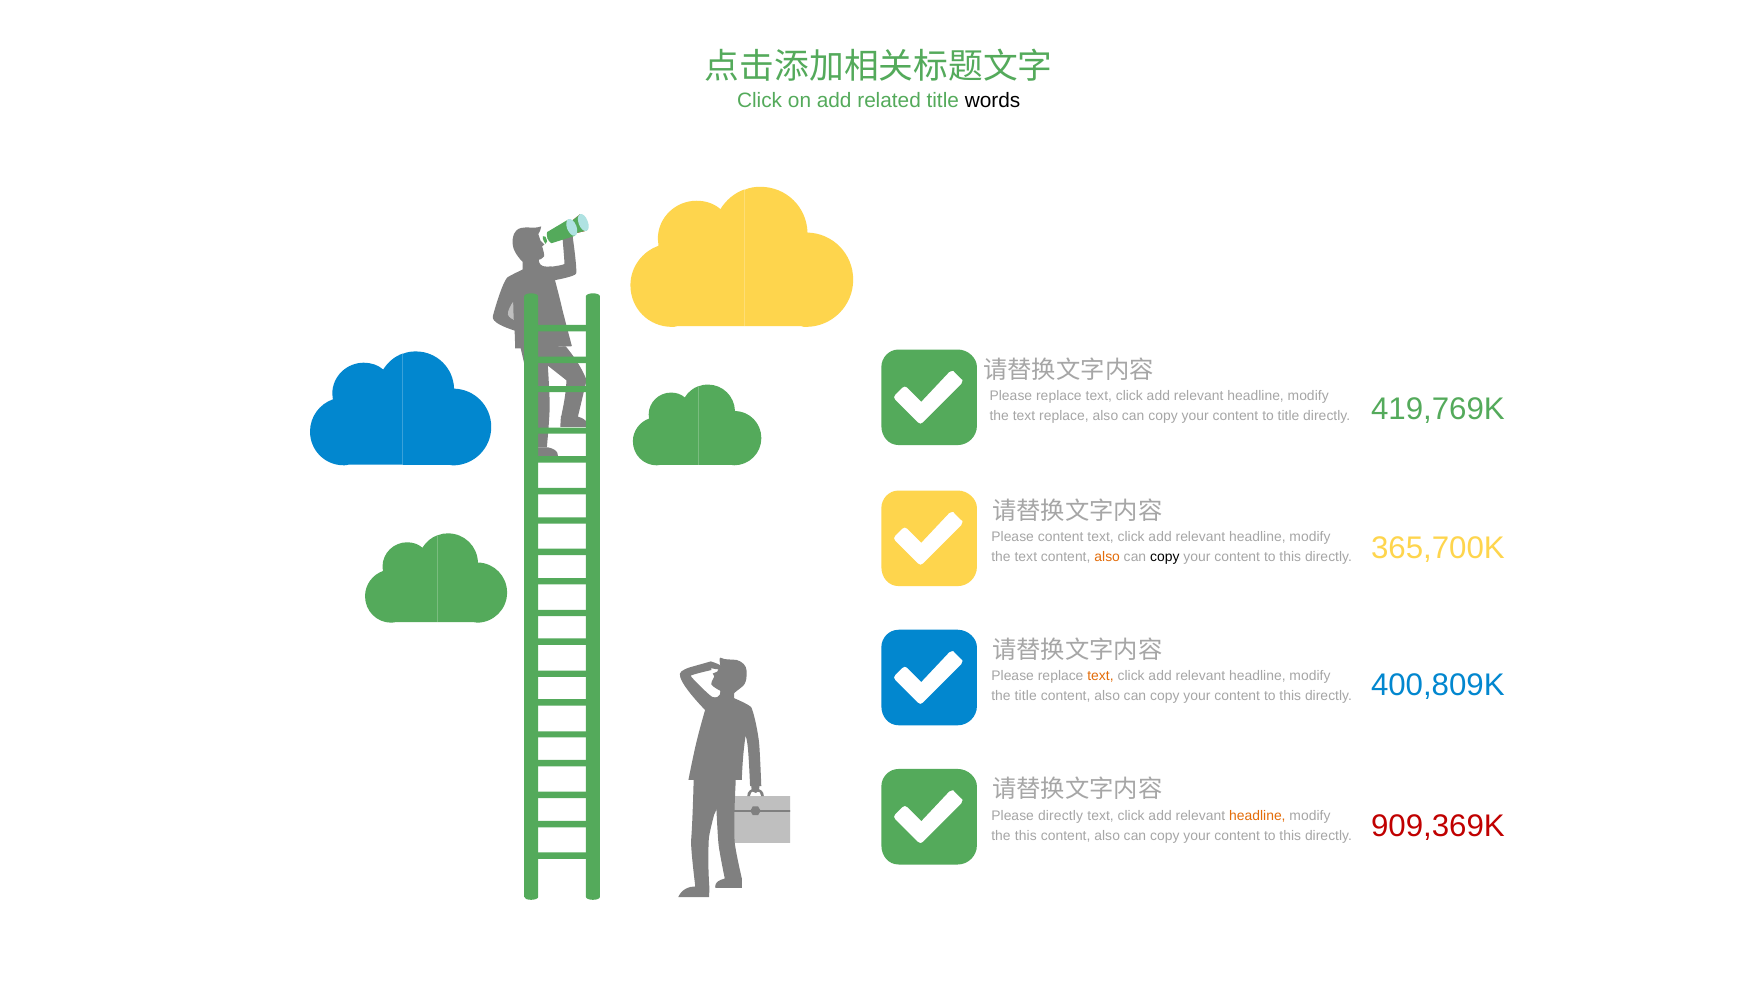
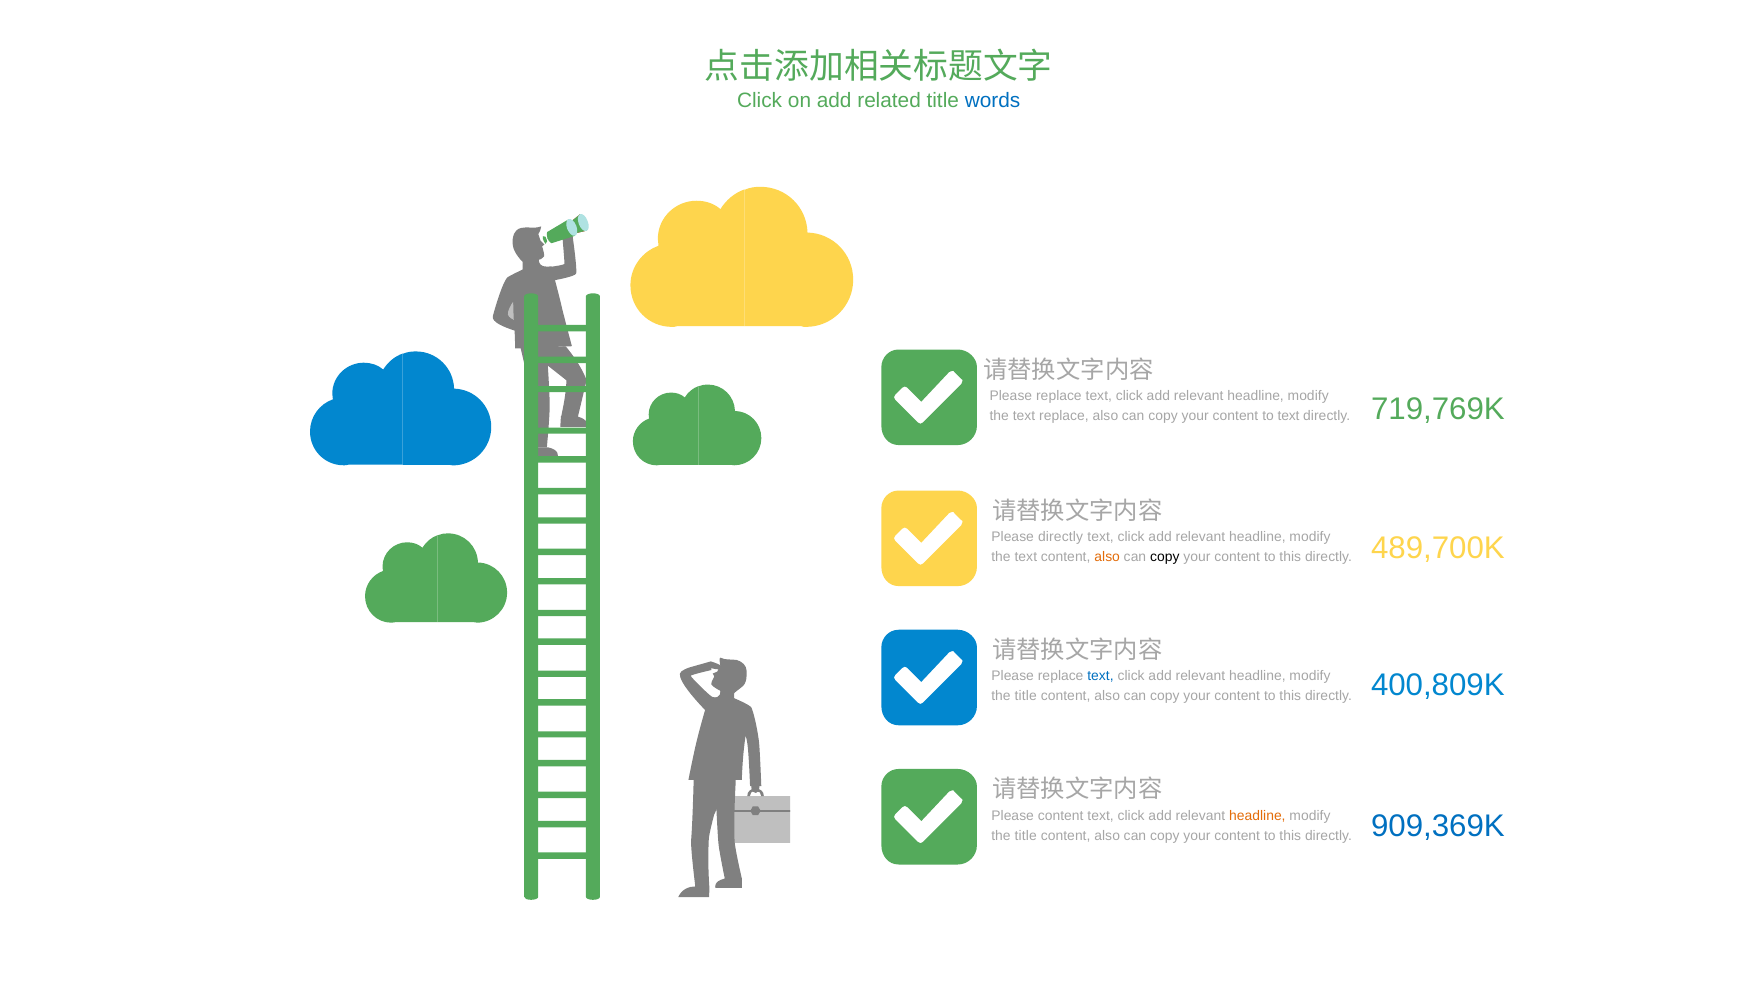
words colour: black -> blue
to title: title -> text
419,769K: 419,769K -> 719,769K
Please content: content -> directly
365,700K: 365,700K -> 489,700K
text at (1101, 676) colour: orange -> blue
Please directly: directly -> content
909,369K colour: red -> blue
this at (1026, 835): this -> title
